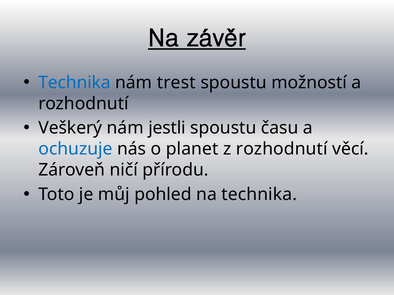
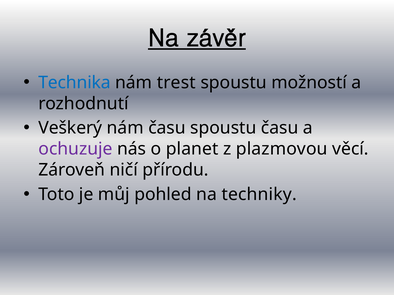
nám jestli: jestli -> času
ochuzuje colour: blue -> purple
z rozhodnutí: rozhodnutí -> plazmovou
na technika: technika -> techniky
